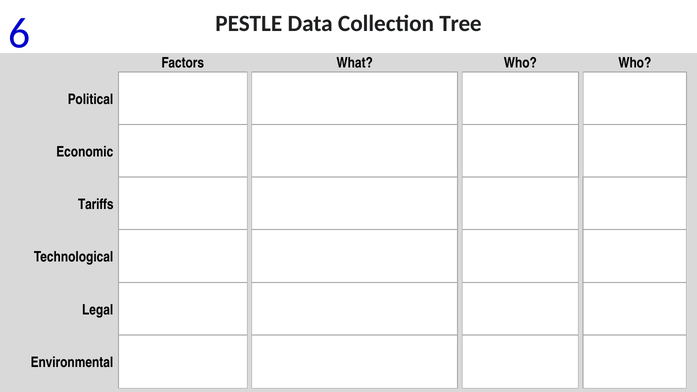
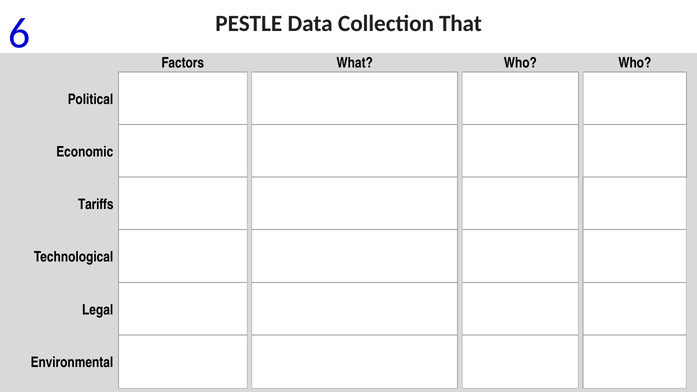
Tree: Tree -> That
